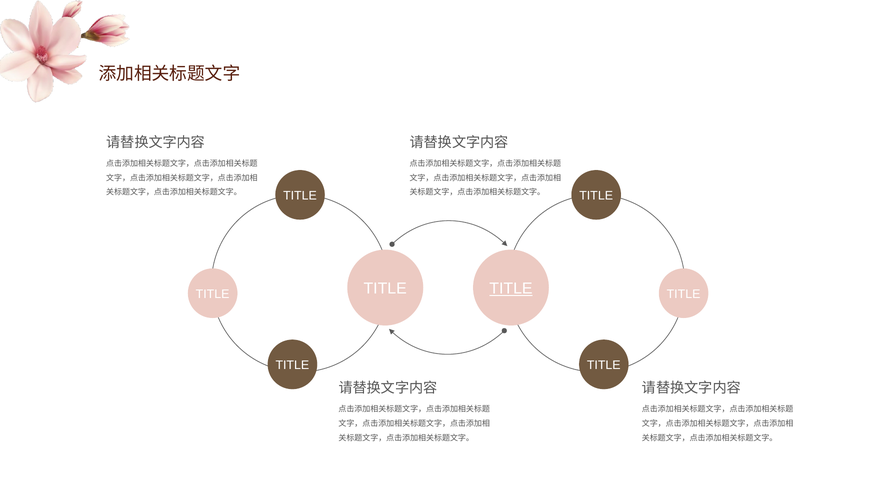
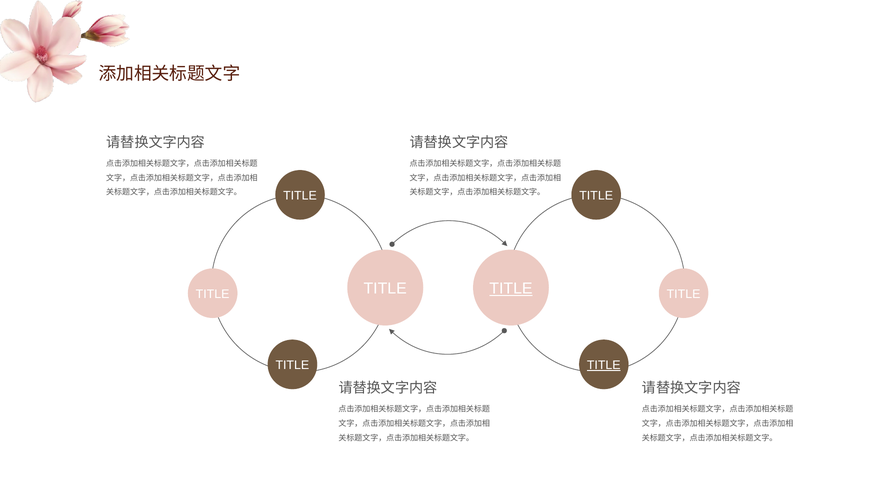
TITLE at (604, 365) underline: none -> present
